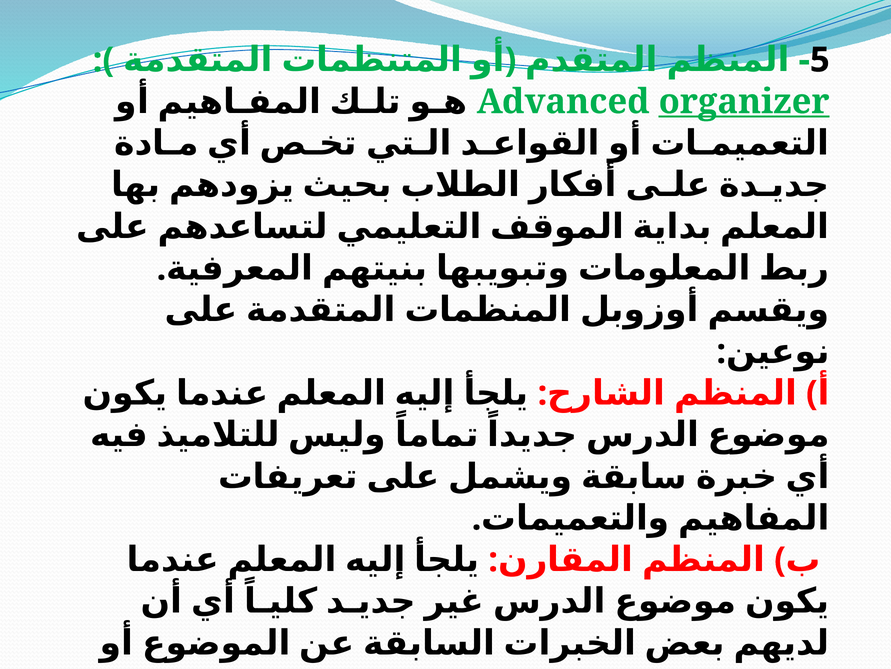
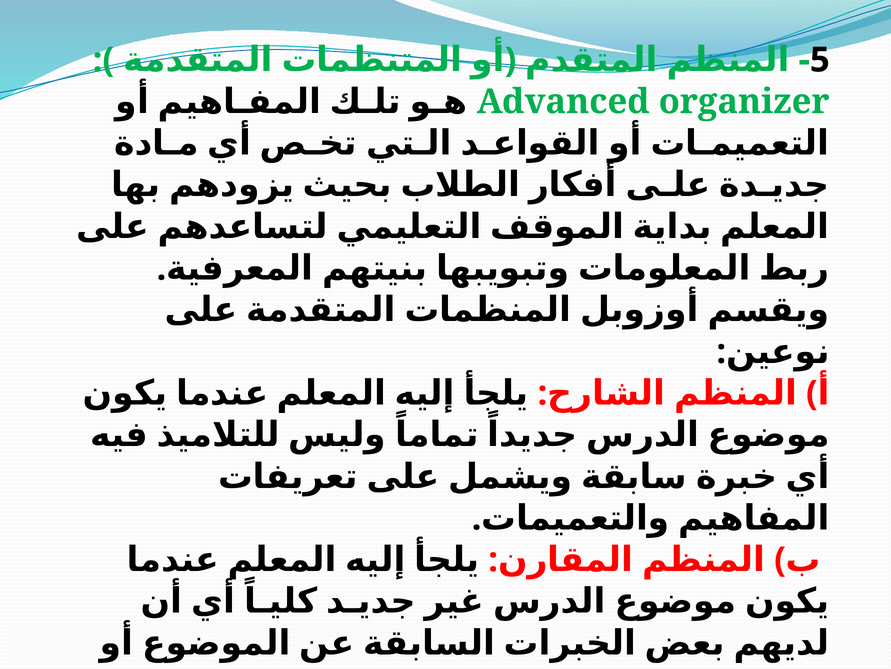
organizer underline: present -> none
